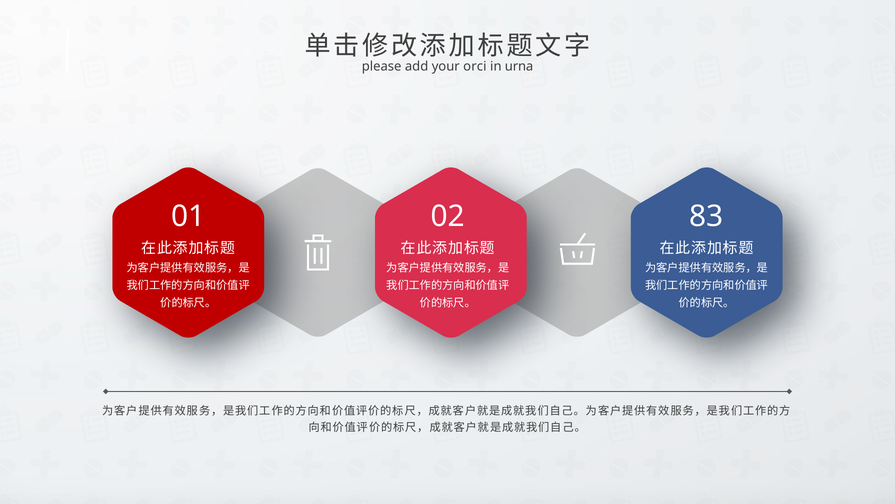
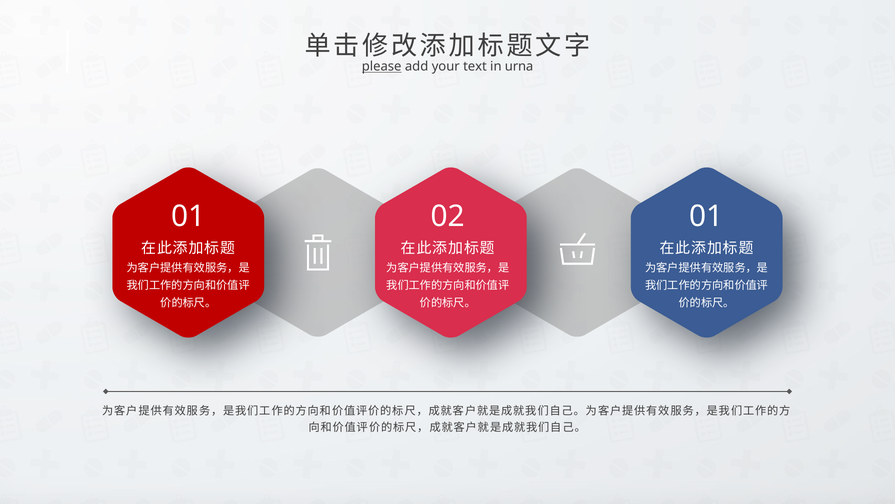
please underline: none -> present
orci: orci -> text
02 83: 83 -> 01
